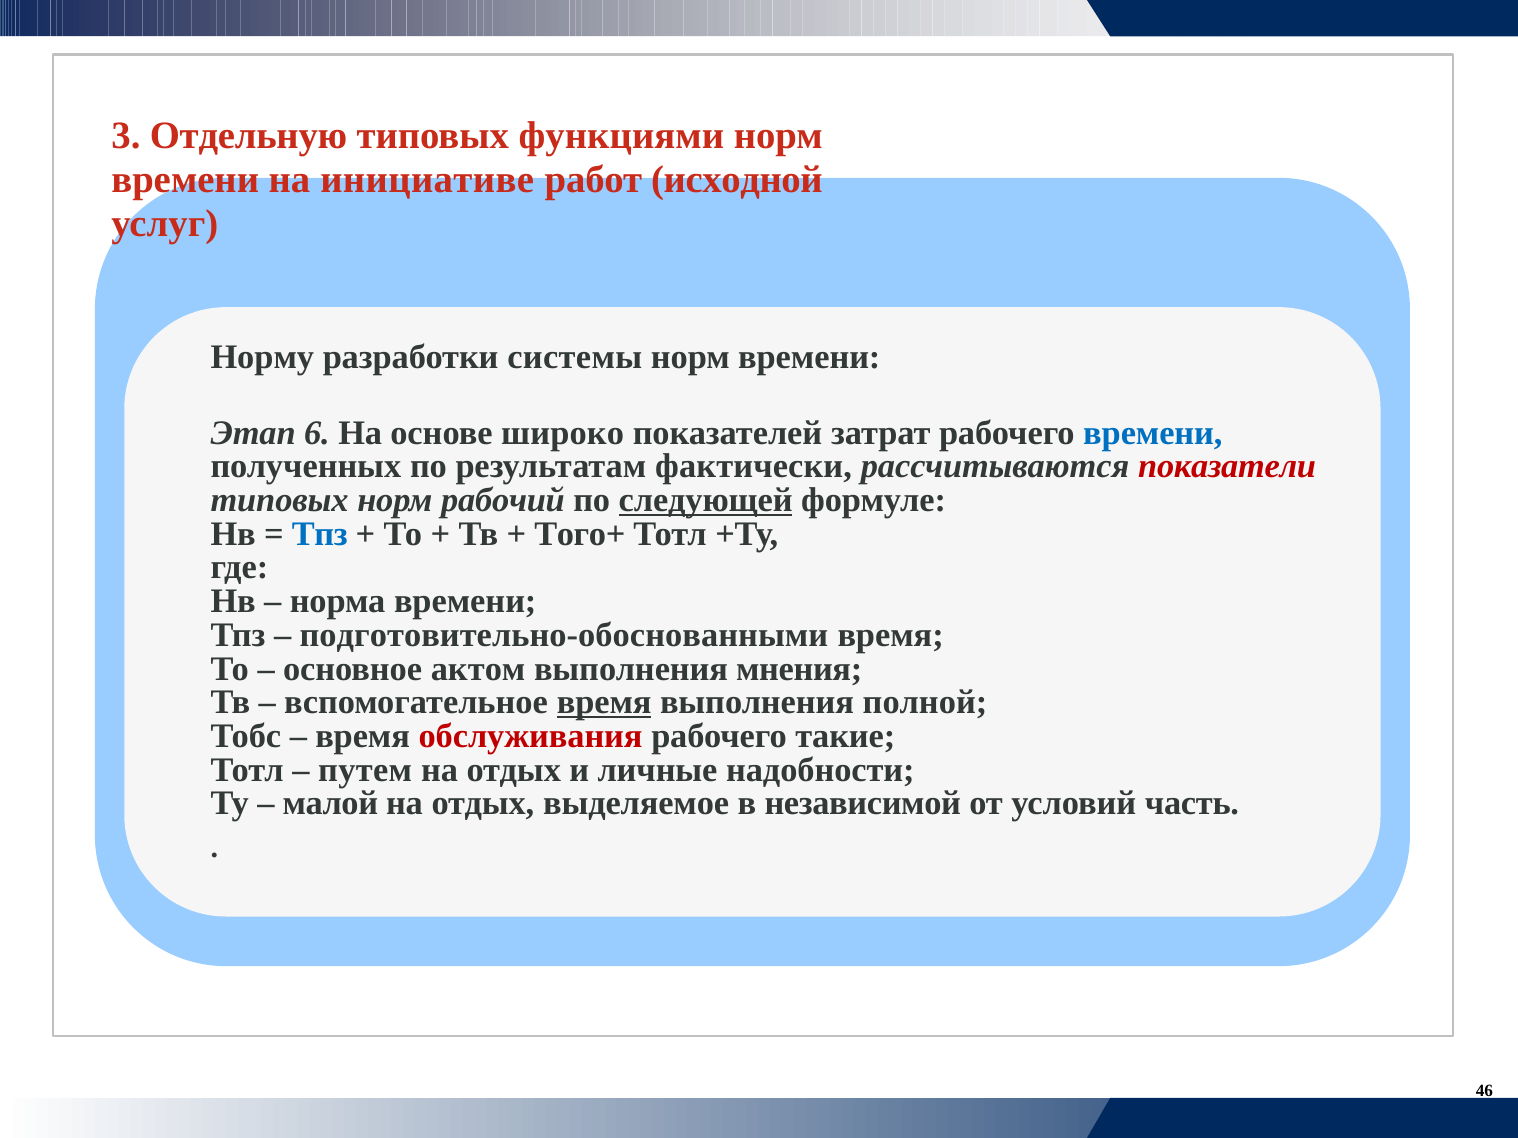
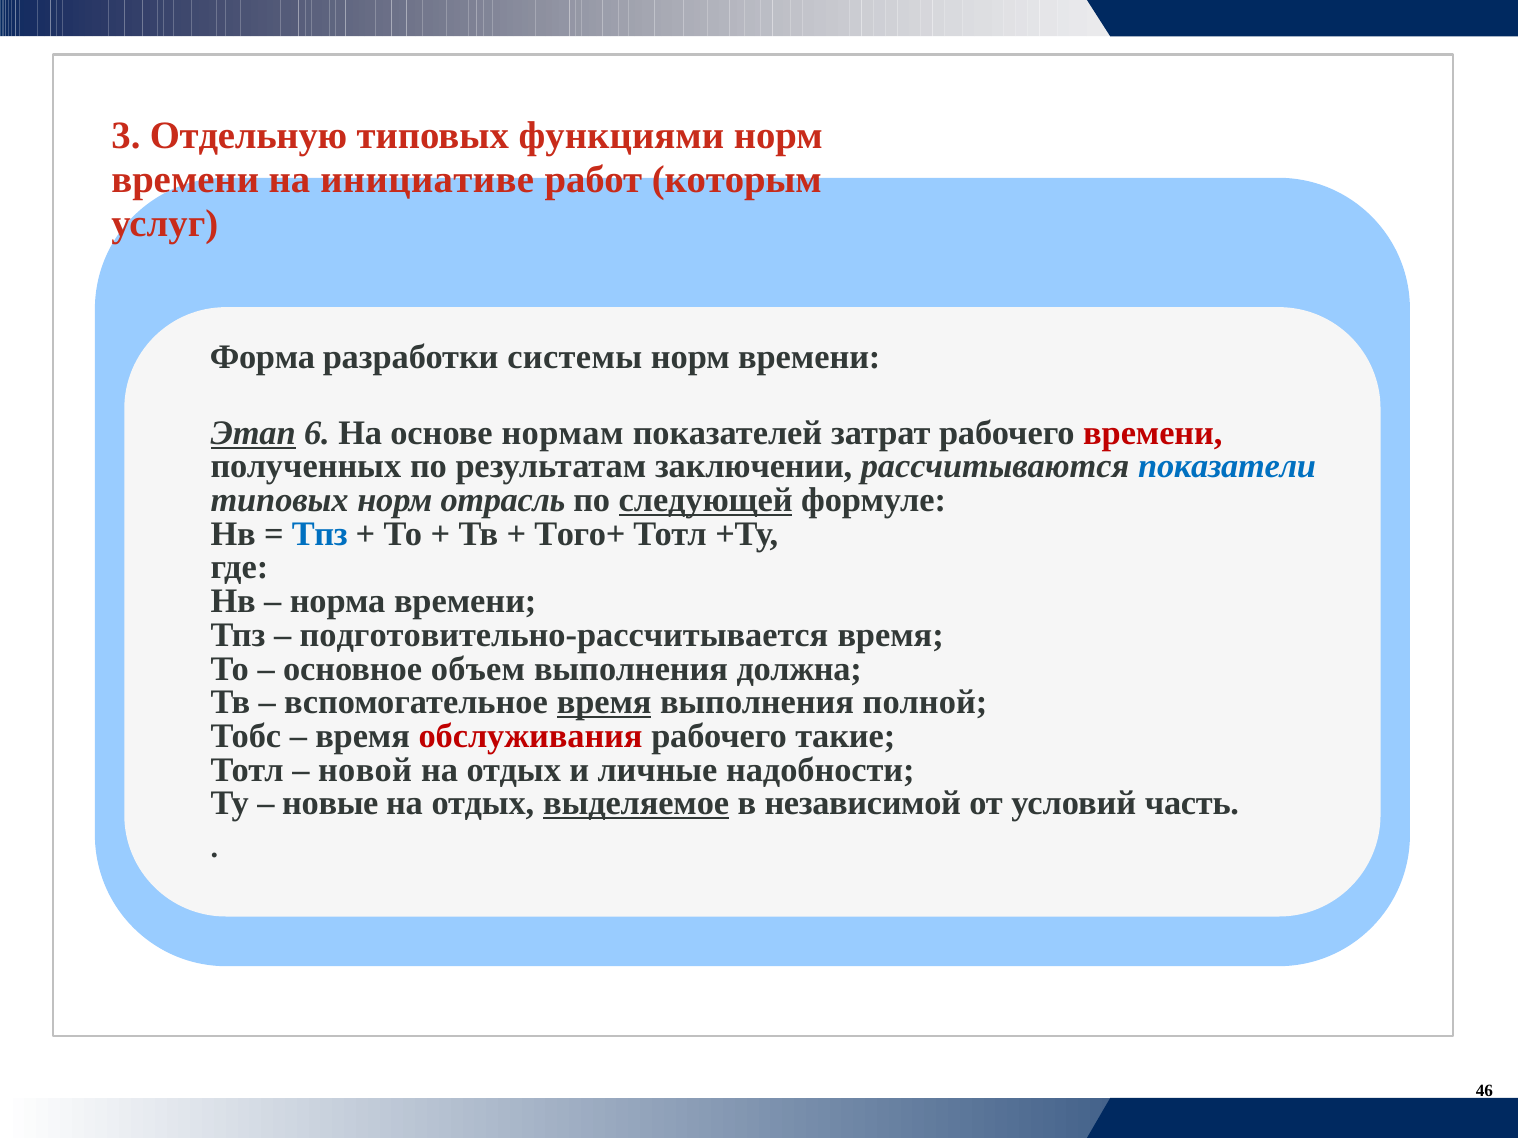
исходной: исходной -> которым
Норму: Норму -> Форма
Этап underline: none -> present
широко: широко -> нормам
времени at (1153, 433) colour: blue -> red
фактически: фактически -> заключении
показатели colour: red -> blue
рабочий: рабочий -> отрасль
подготовительно-обоснованными: подготовительно-обоснованными -> подготовительно-рассчитывается
актом: актом -> объем
мнения: мнения -> должна
путем: путем -> новой
малой: малой -> новые
выделяемое underline: none -> present
